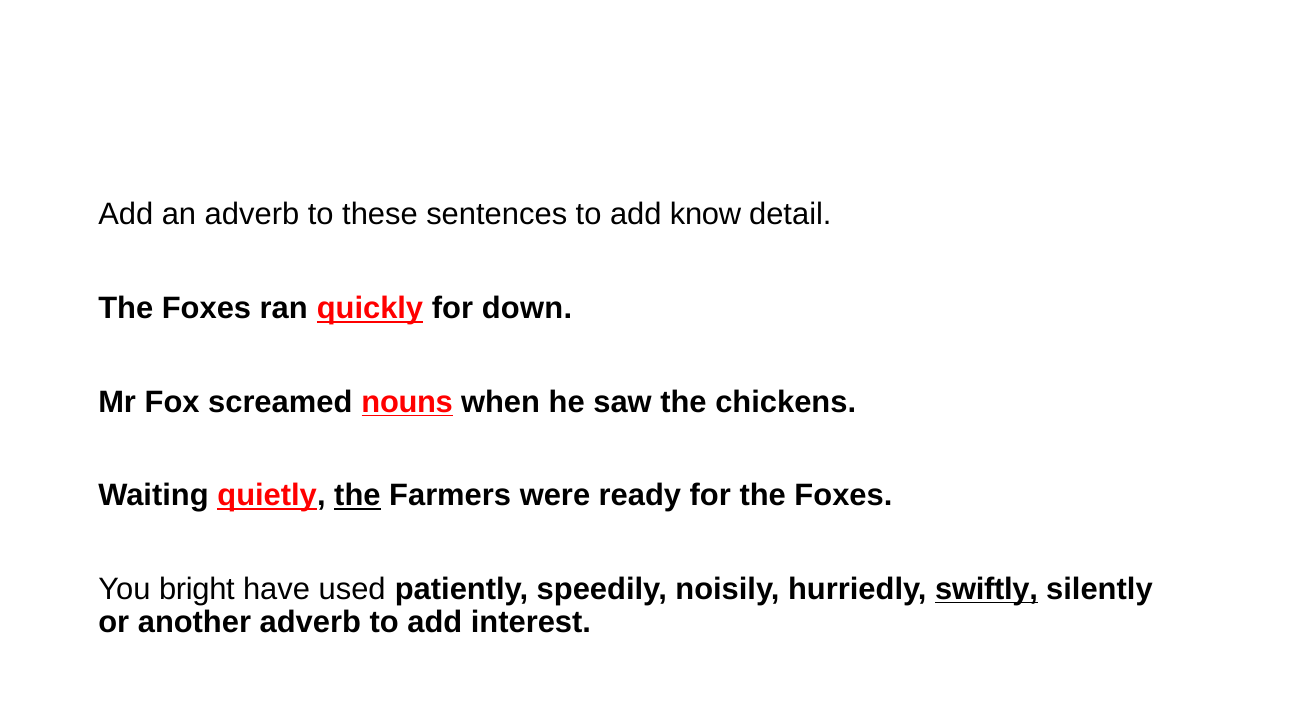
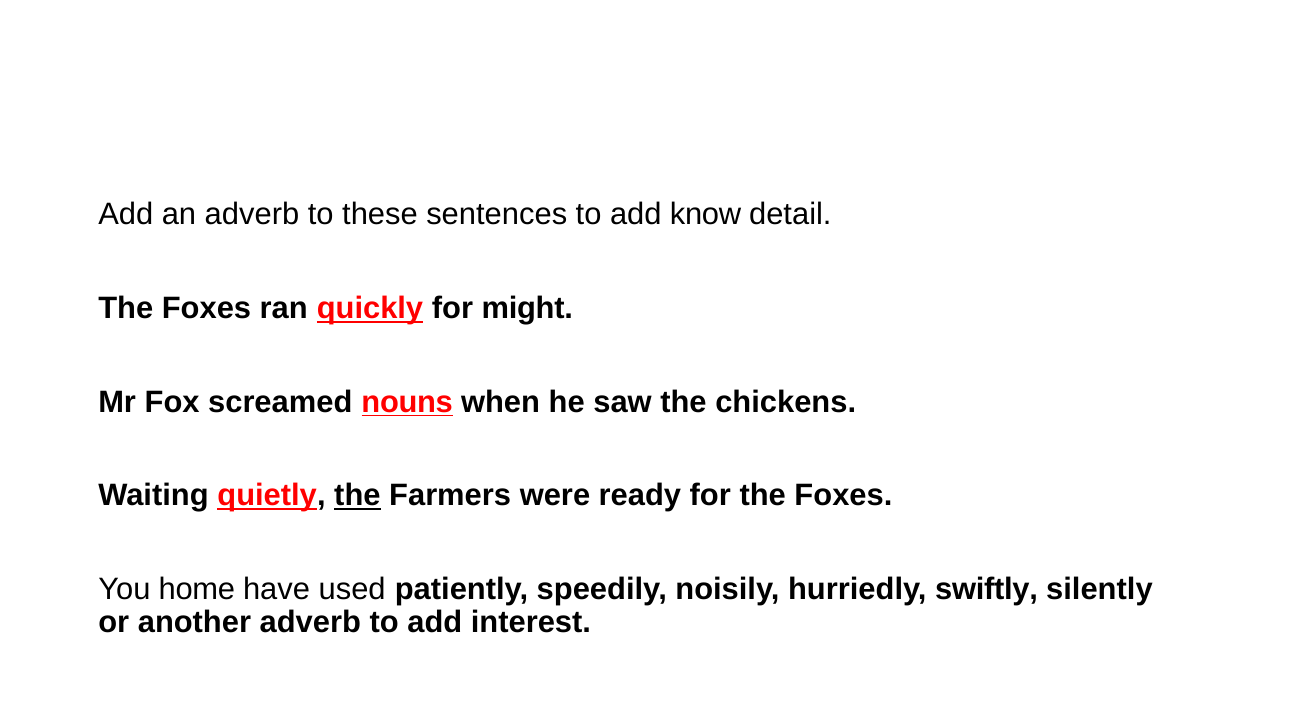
down: down -> might
bright: bright -> home
swiftly underline: present -> none
